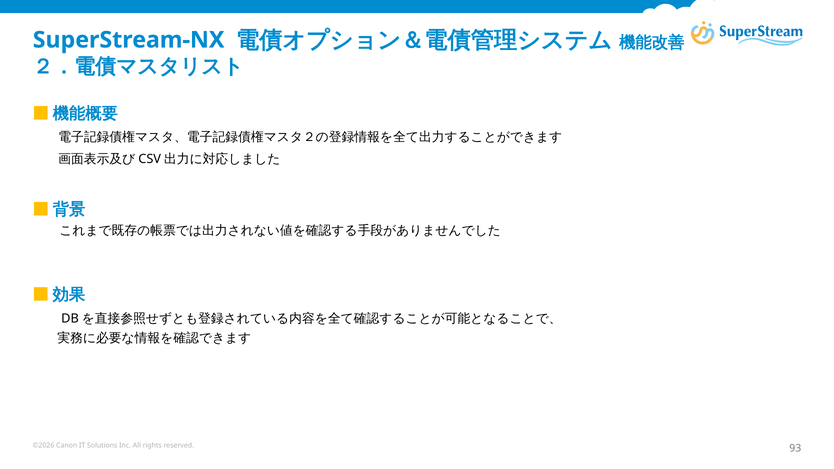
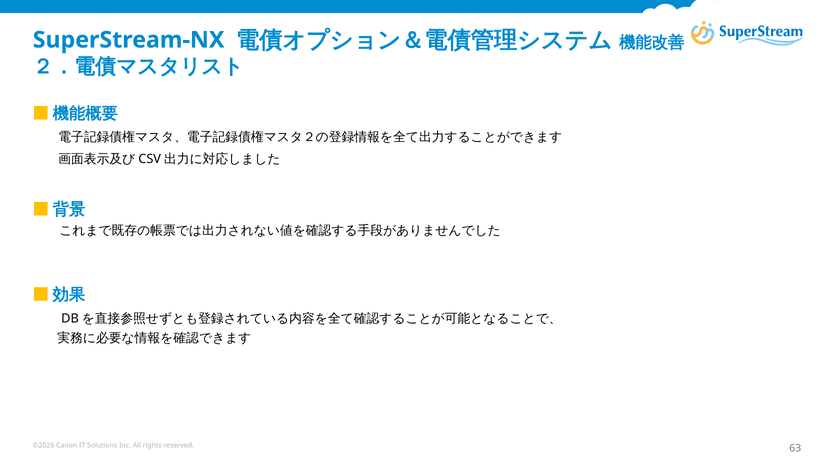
93: 93 -> 63
